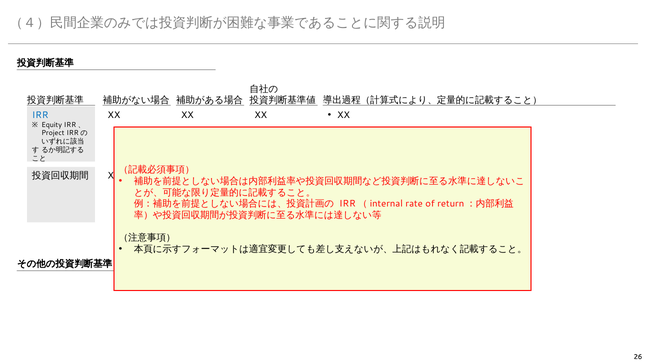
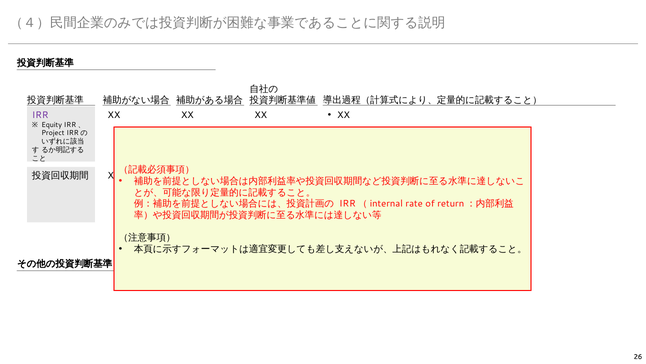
IRR colour: blue -> purple
